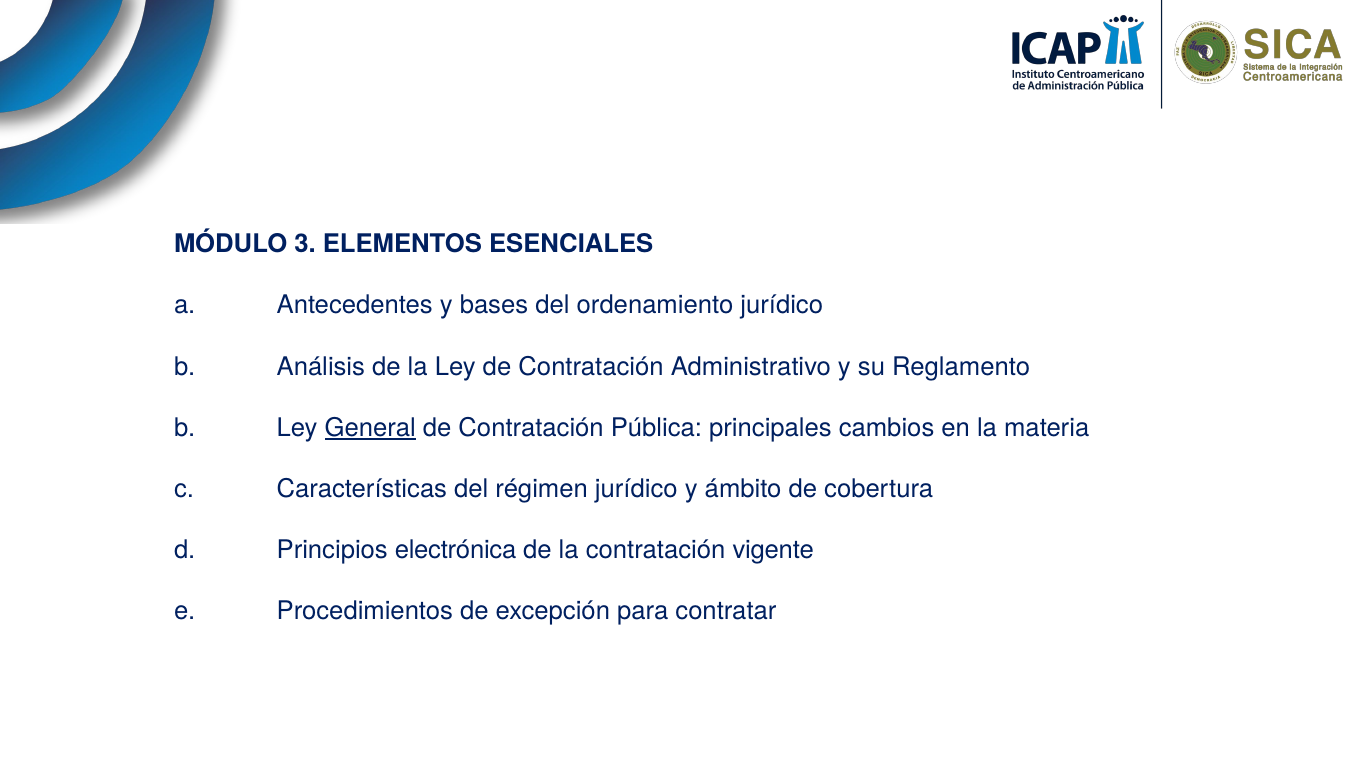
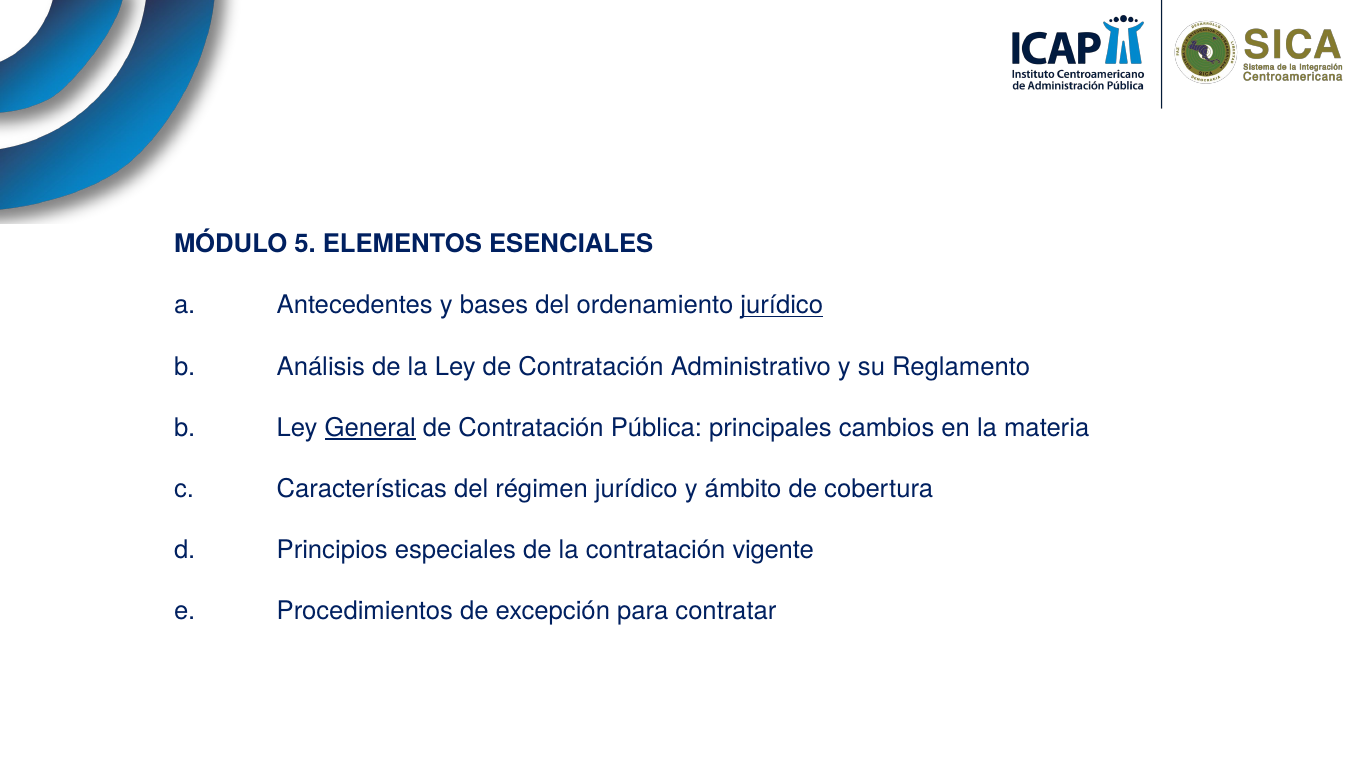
3: 3 -> 5
jurídico at (782, 305) underline: none -> present
electrónica: electrónica -> especiales
